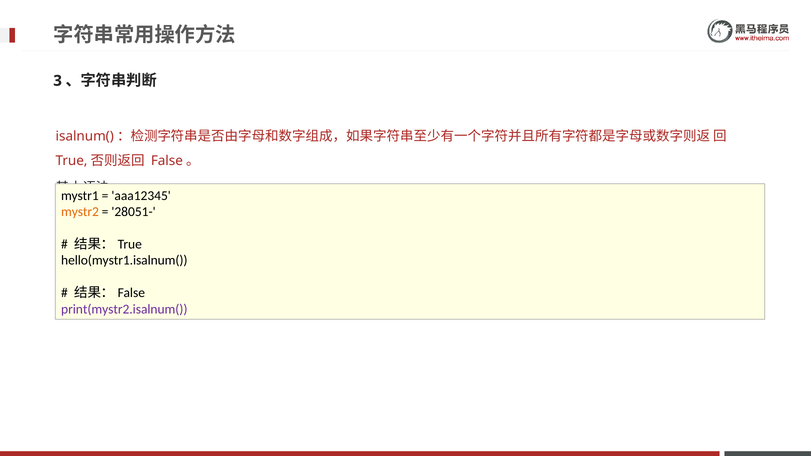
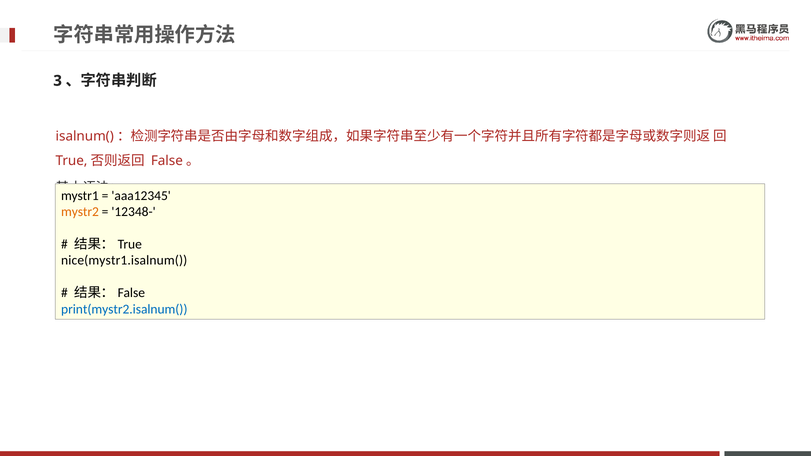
28051-: 28051- -> 12348-
hello(mystr1.isalnum(: hello(mystr1.isalnum( -> nice(mystr1.isalnum(
print(mystr2.isalnum( colour: purple -> blue
